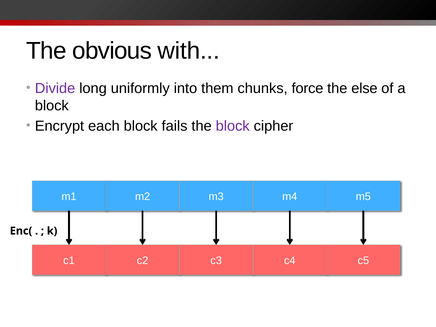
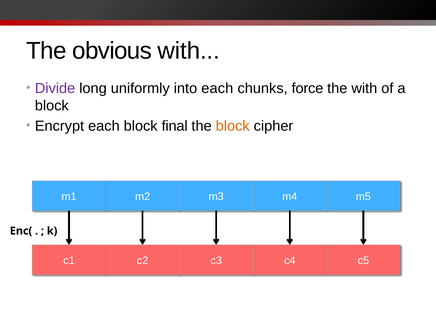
into them: them -> each
the else: else -> with
fails: fails -> final
block at (233, 126) colour: purple -> orange
